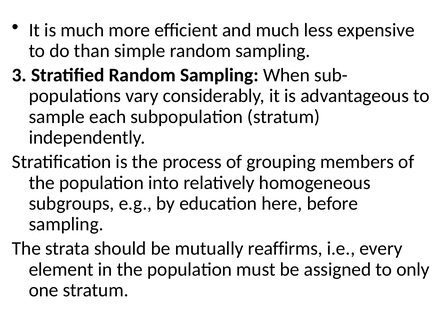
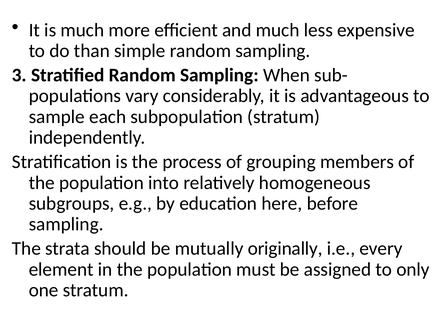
reaffirms: reaffirms -> originally
